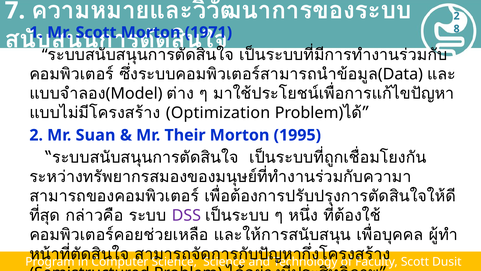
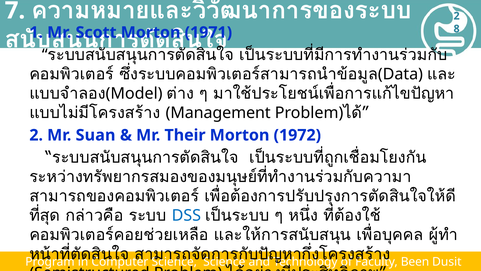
Optimization: Optimization -> Management
1995: 1995 -> 1972
DSS colour: purple -> blue
Scott at (415, 262): Scott -> Been
